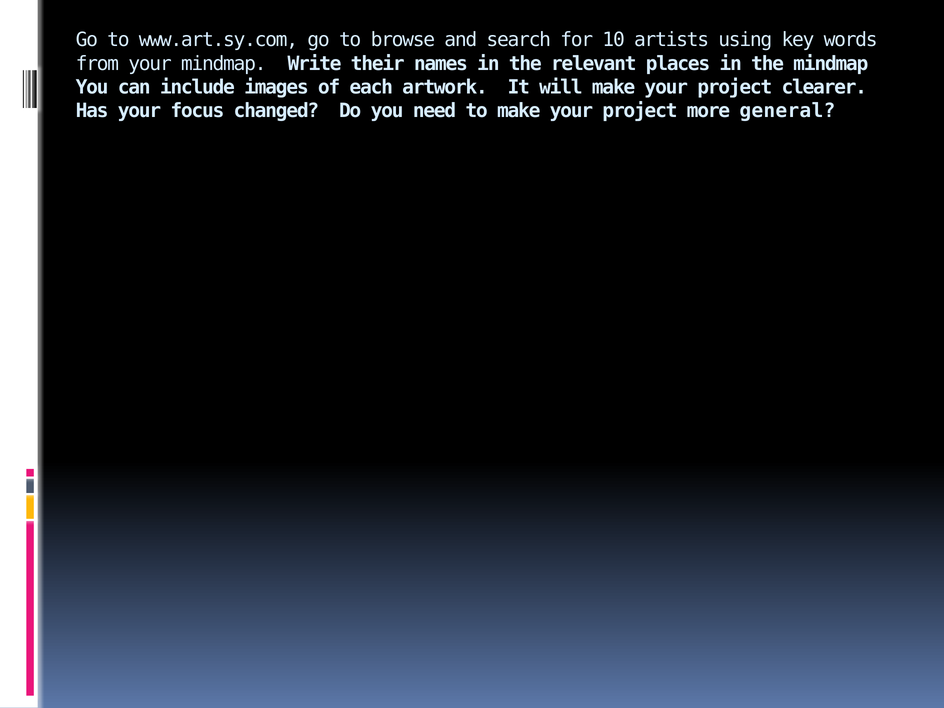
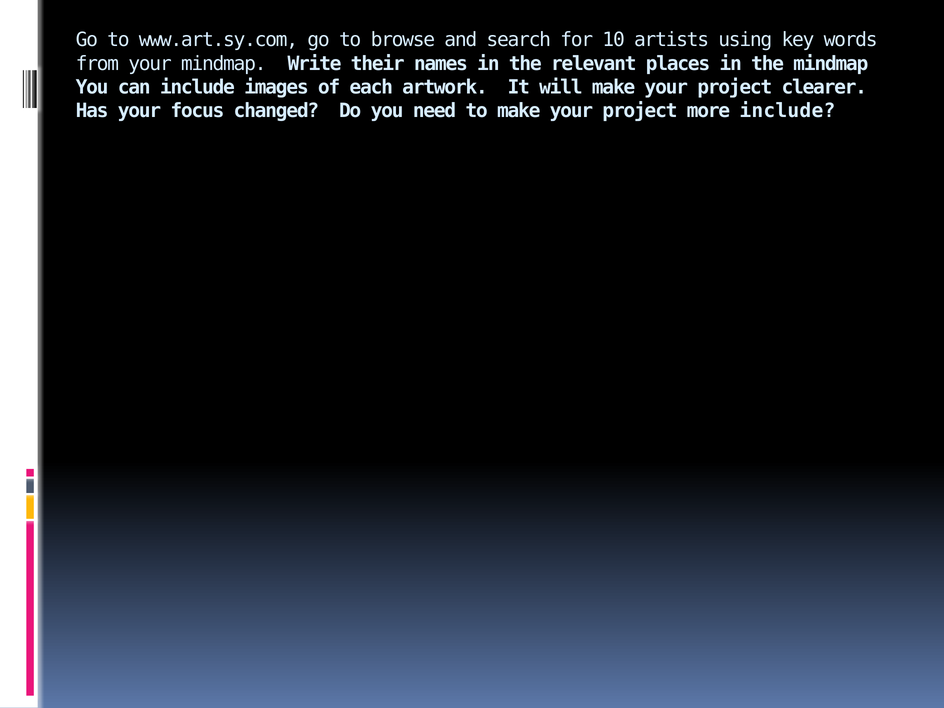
more general: general -> include
